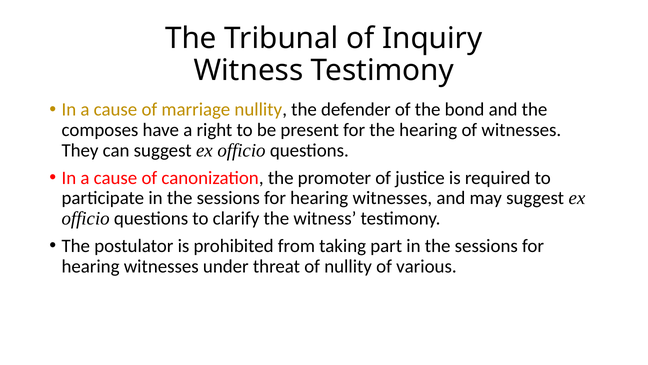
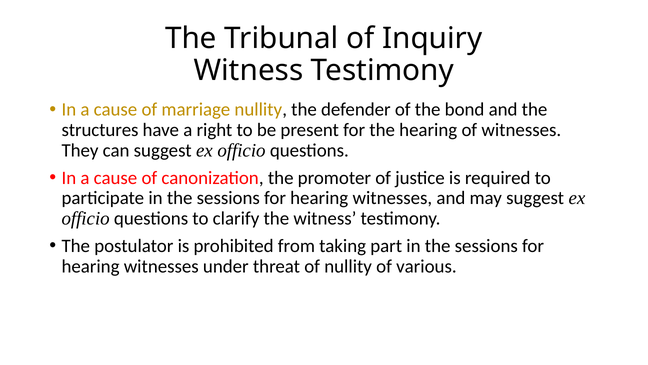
composes: composes -> structures
